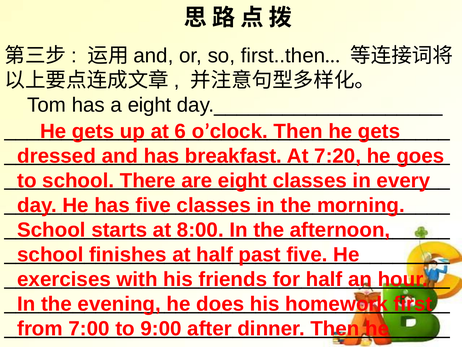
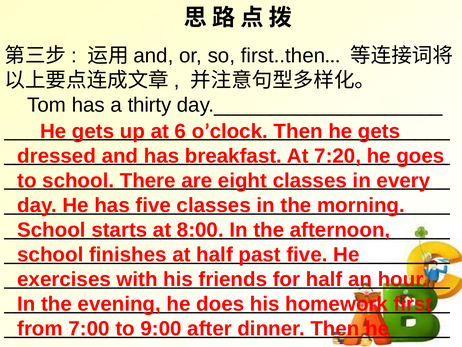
a eight: eight -> thirty
